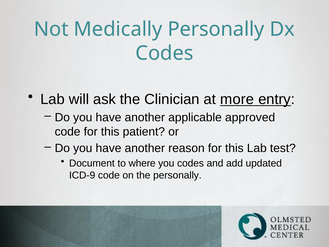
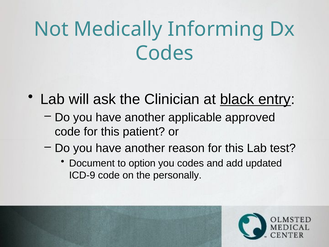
Medically Personally: Personally -> Informing
more: more -> black
where: where -> option
